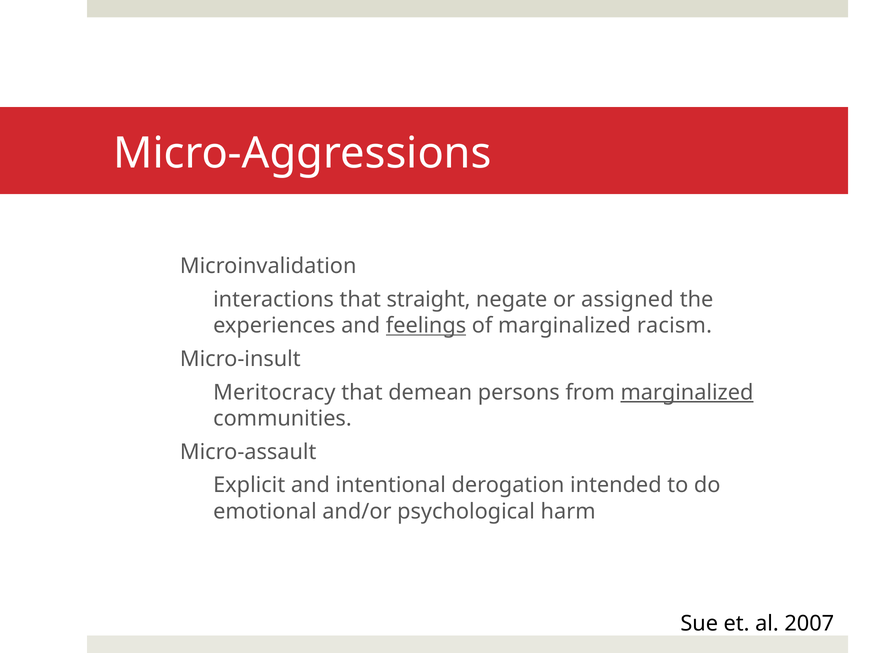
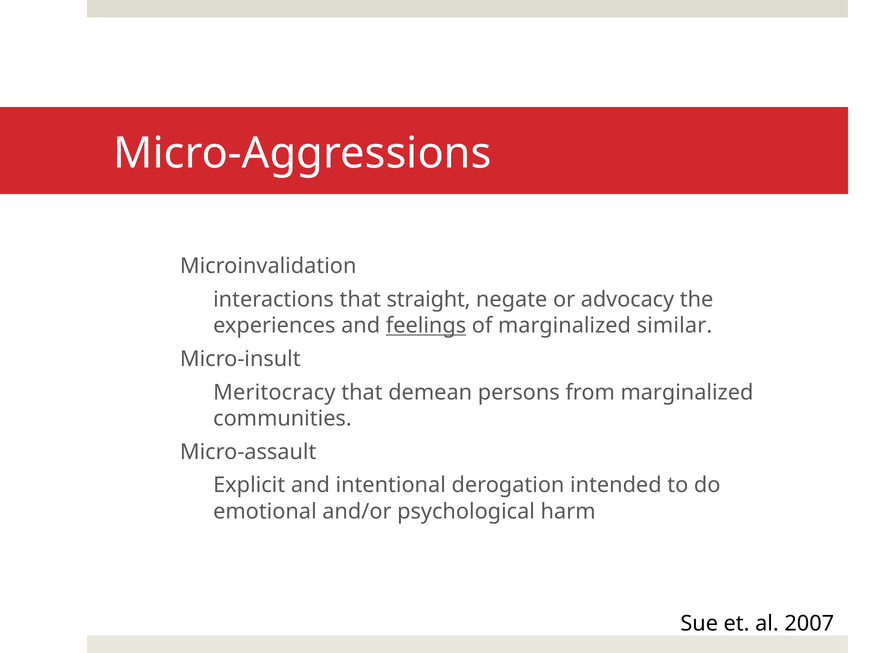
assigned: assigned -> advocacy
racism: racism -> similar
marginalized at (687, 392) underline: present -> none
